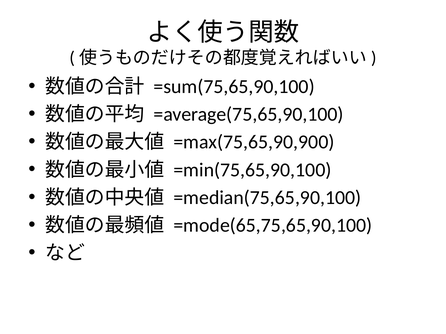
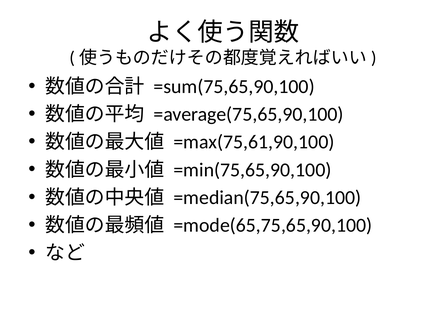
=max(75,65,90,900: =max(75,65,90,900 -> =max(75,61,90,100
